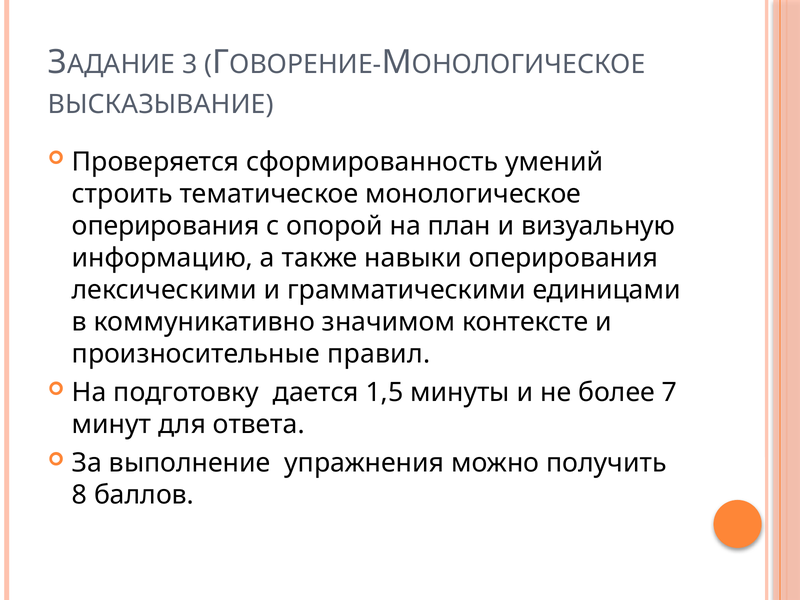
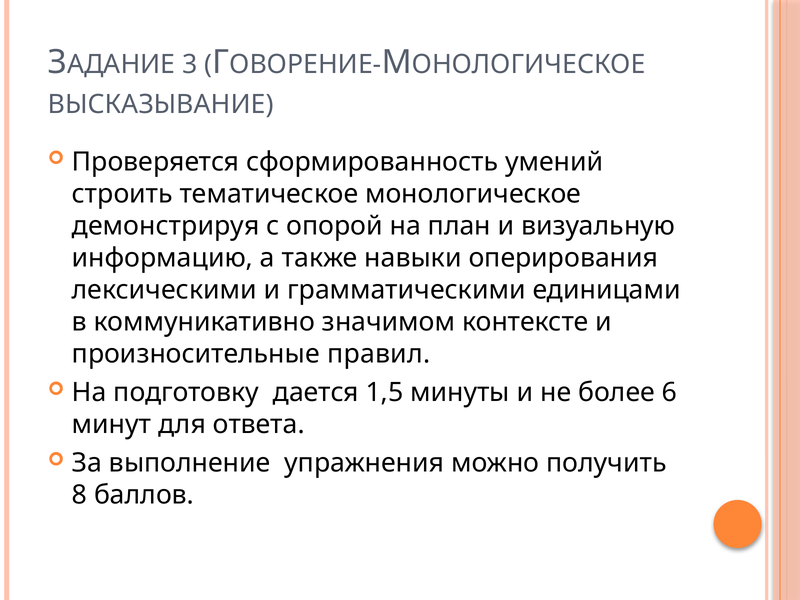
оперирования at (166, 226): оперирования -> демонстрируя
7: 7 -> 6
